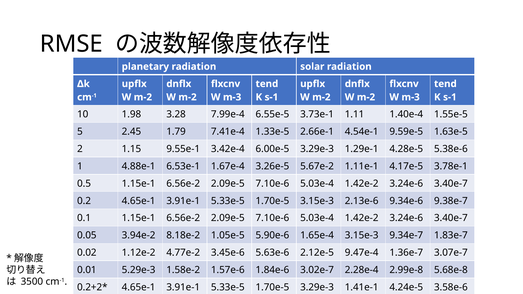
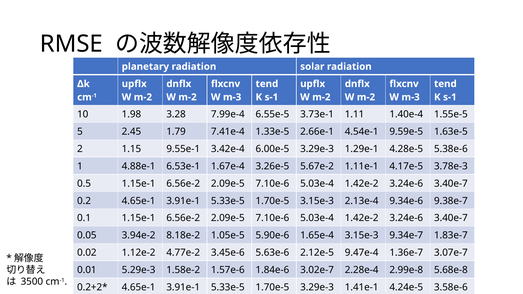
3.78e-1: 3.78e-1 -> 3.78e-3
2.13e-6: 2.13e-6 -> 2.13e-4
